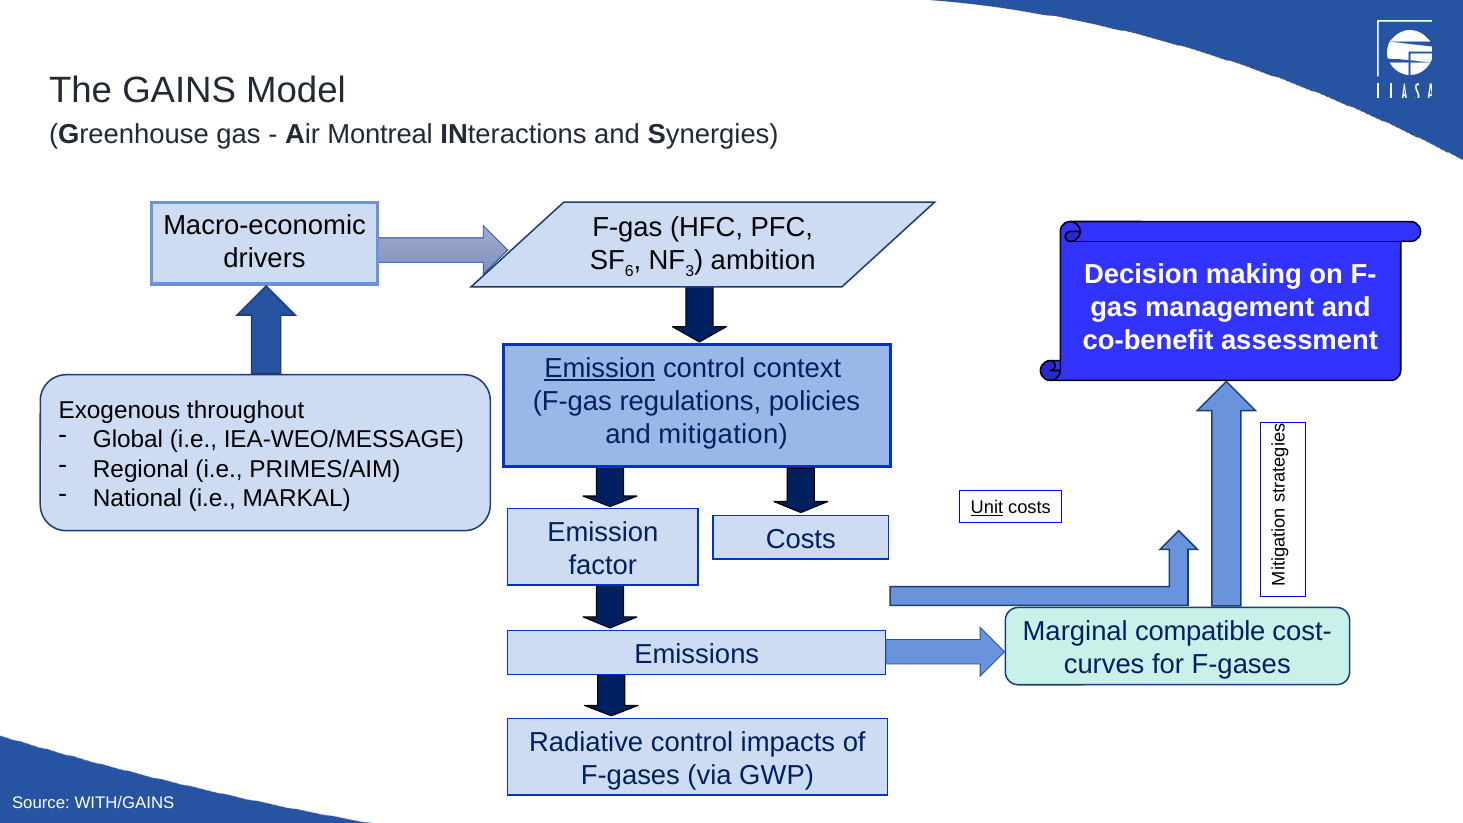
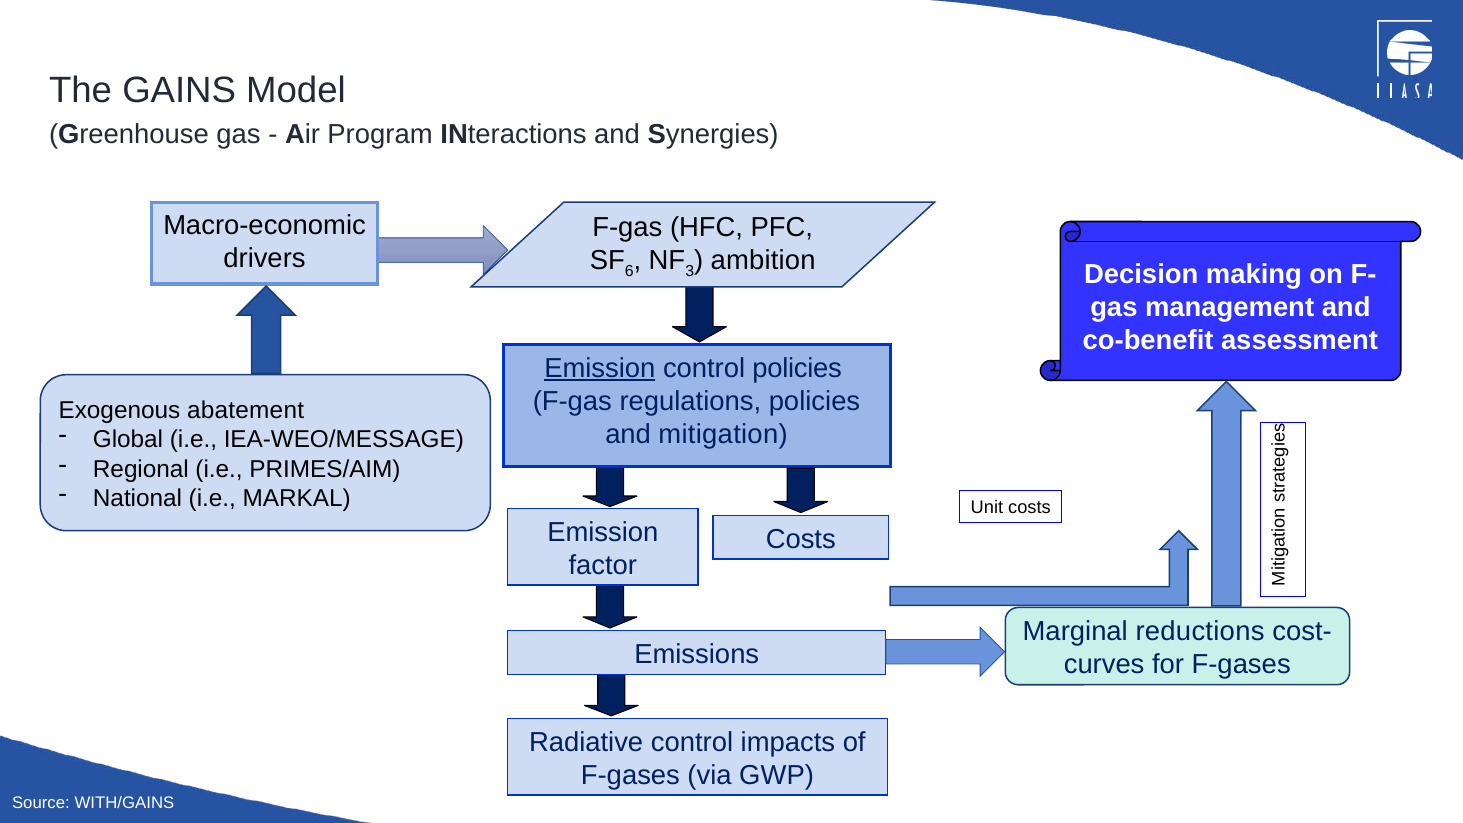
Montreal: Montreal -> Program
control context: context -> policies
throughout: throughout -> abatement
Unit underline: present -> none
compatible: compatible -> reductions
